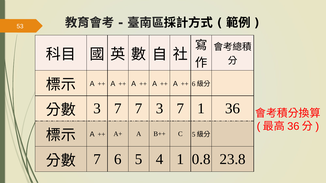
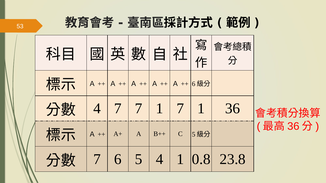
3 at (97, 109): 3 -> 4
7 7 3: 3 -> 1
